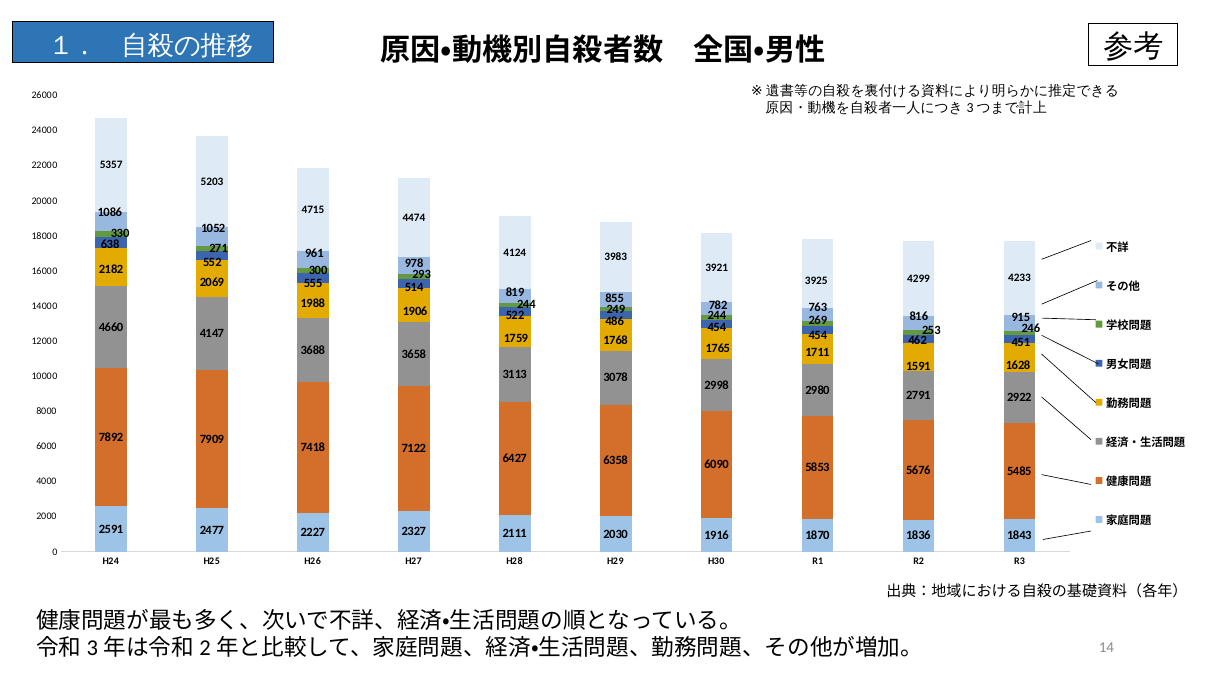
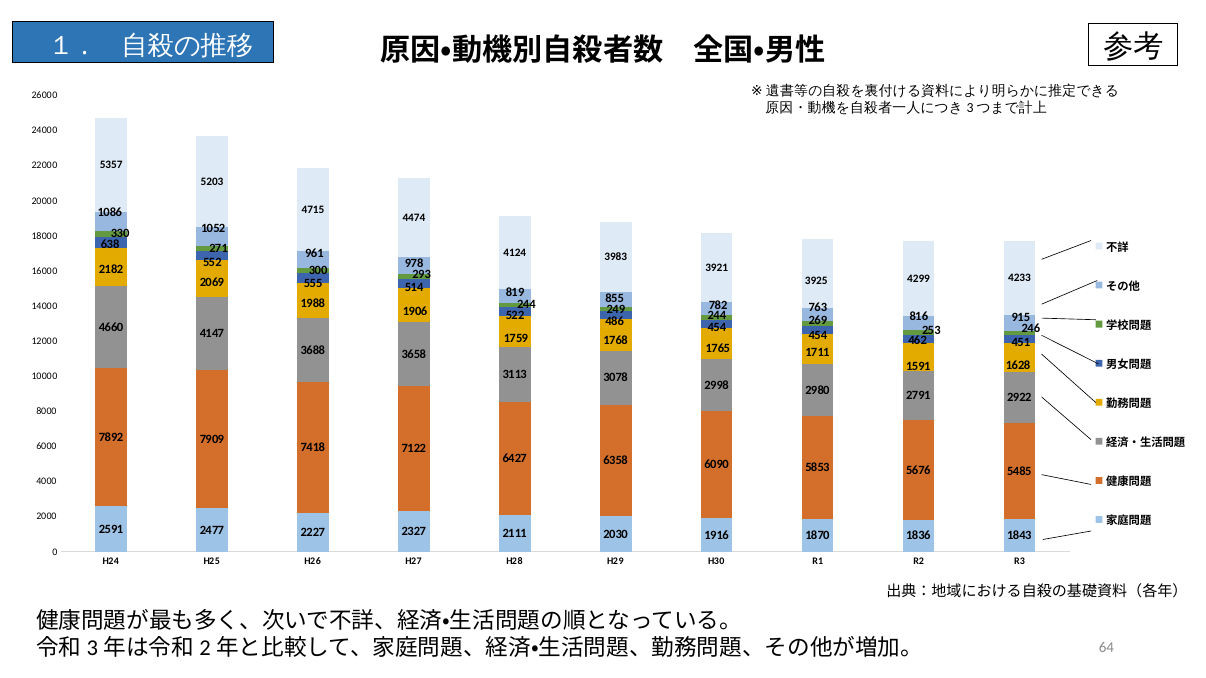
14: 14 -> 64
